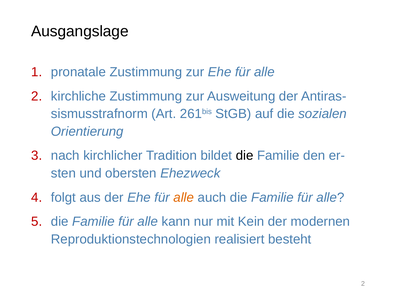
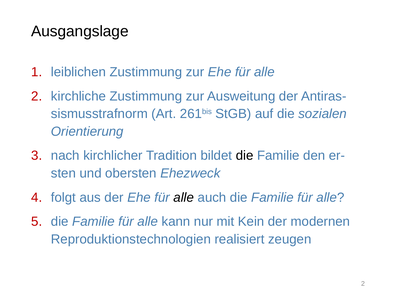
pronatale: pronatale -> leiblichen
alle at (184, 197) colour: orange -> black
besteht: besteht -> zeugen
